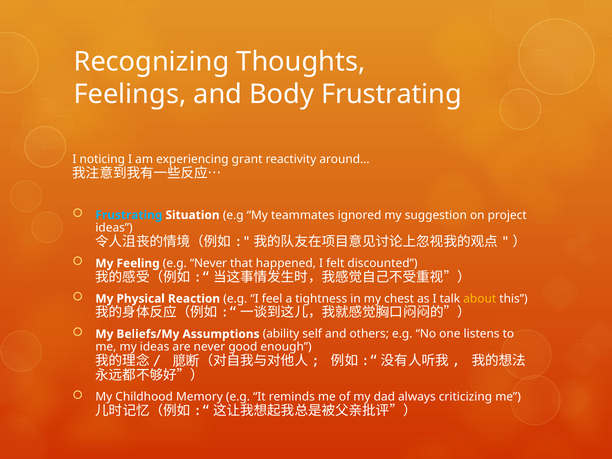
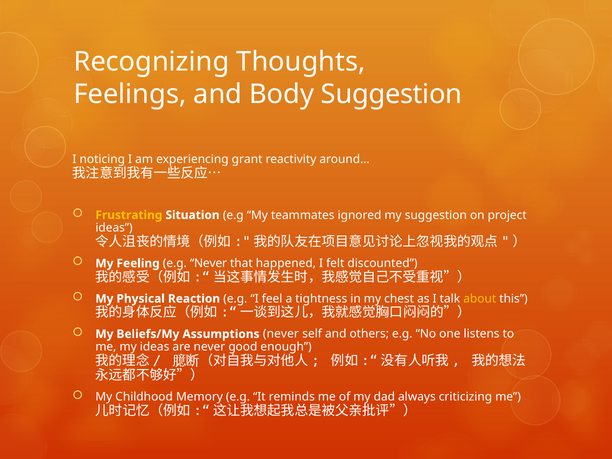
Body Frustrating: Frustrating -> Suggestion
Frustrating at (129, 215) colour: light blue -> yellow
Assumptions ability: ability -> never
